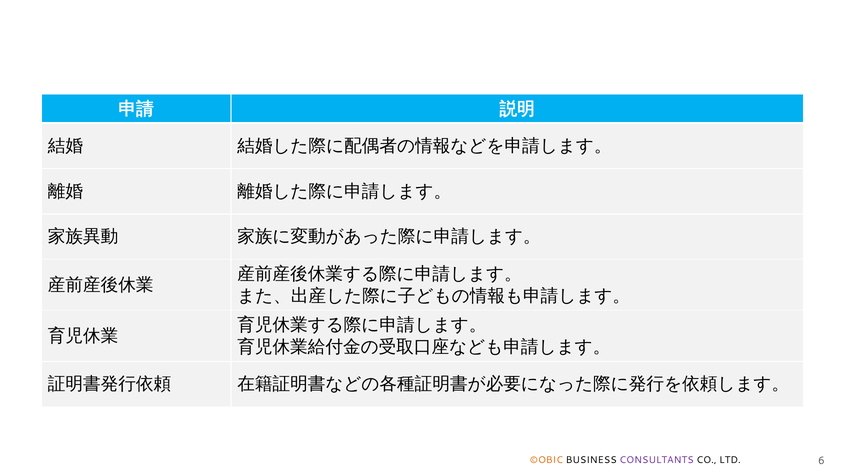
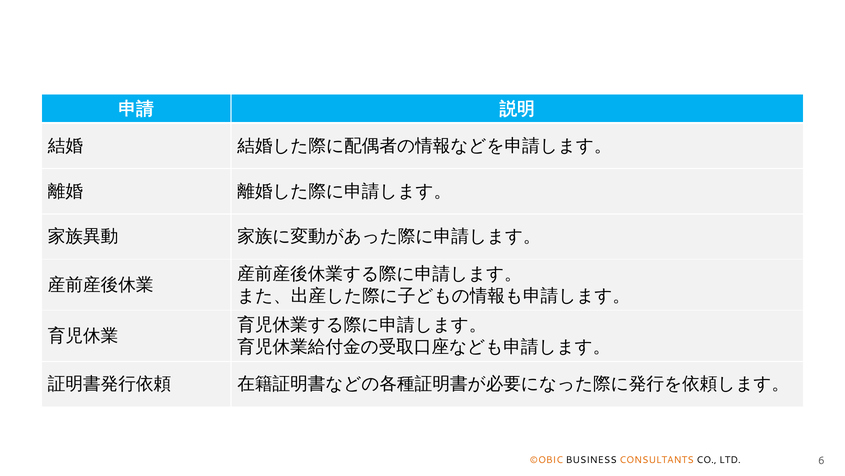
CONSULTANTS colour: purple -> orange
